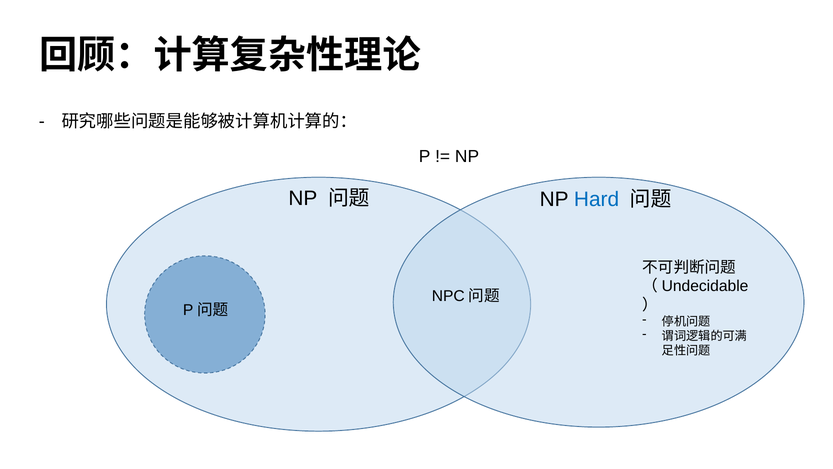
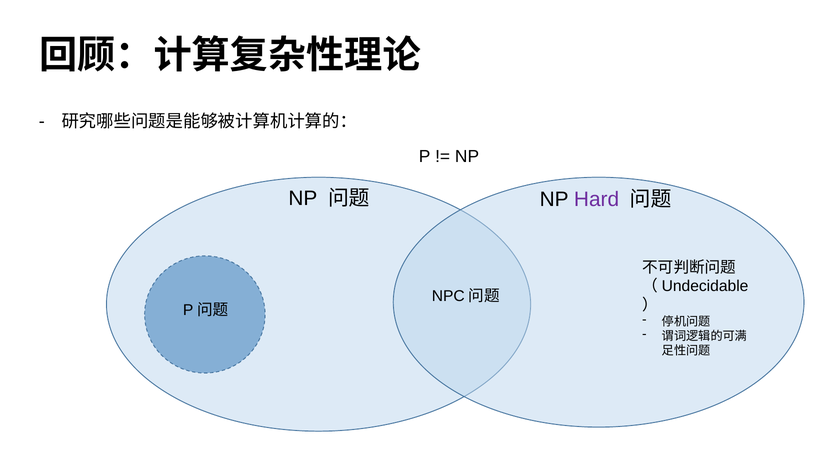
Hard colour: blue -> purple
